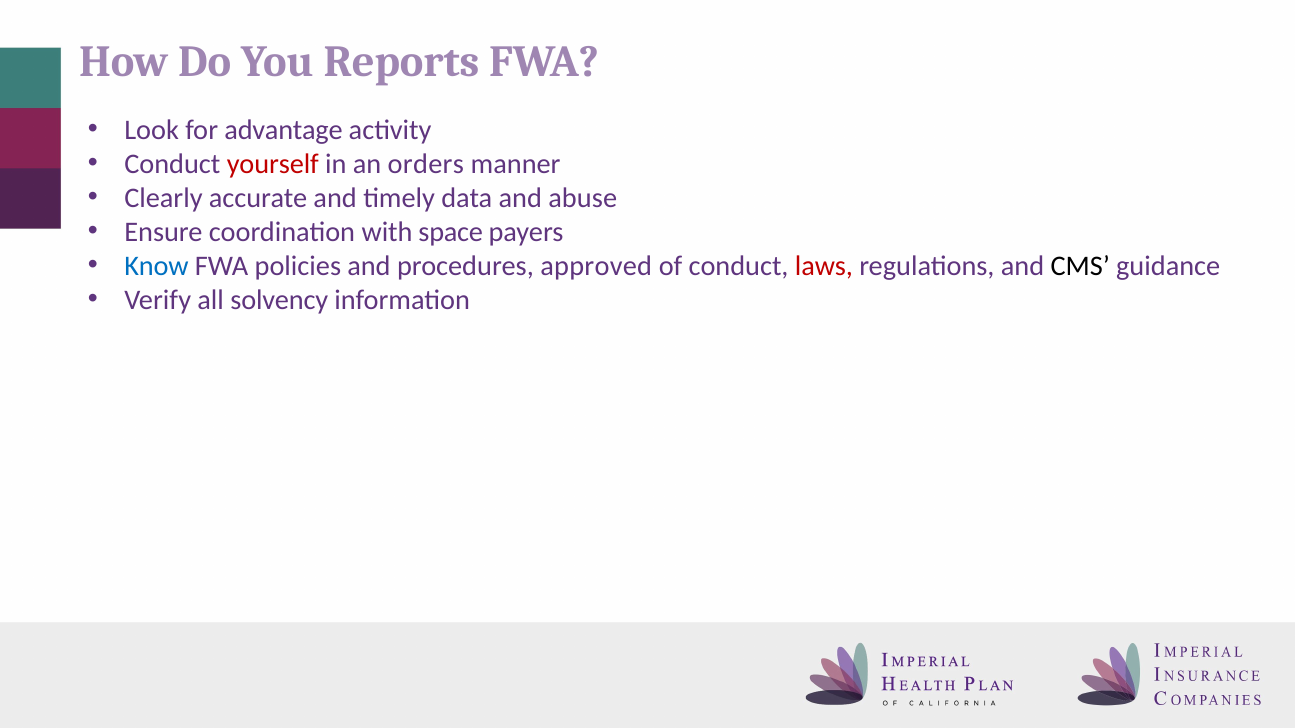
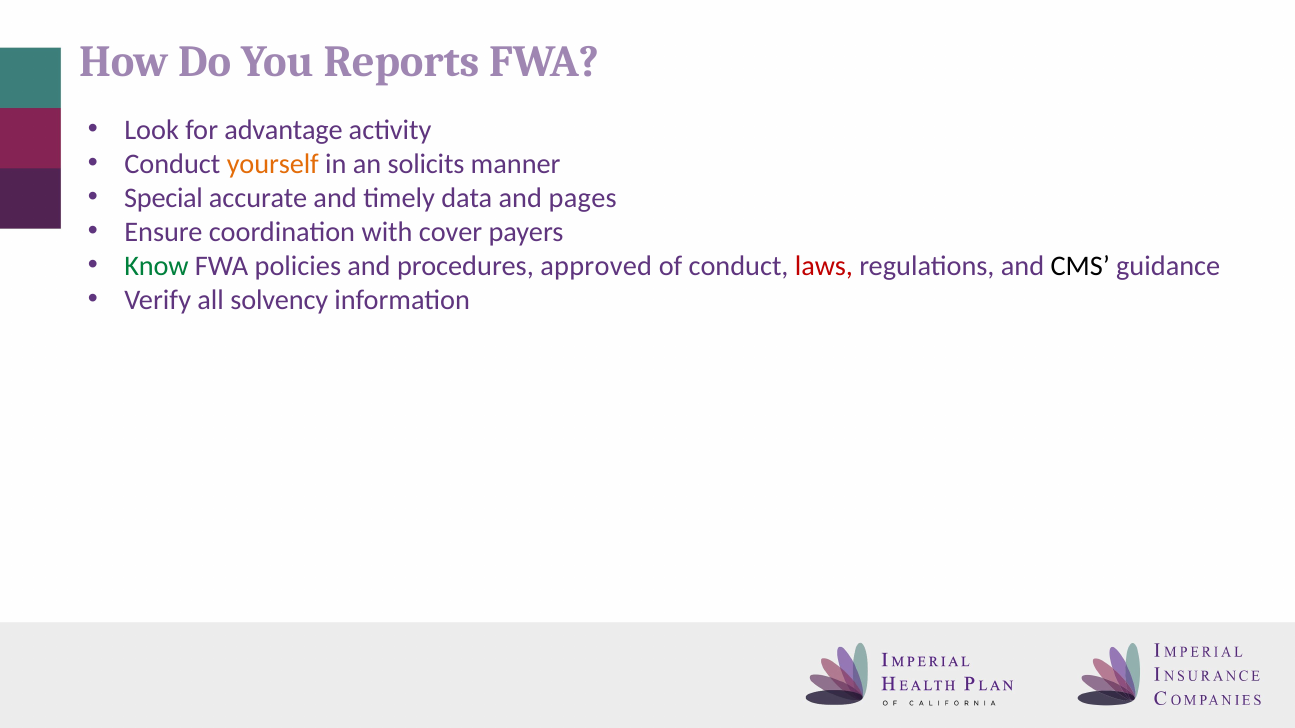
yourself colour: red -> orange
orders: orders -> solicits
Clearly: Clearly -> Special
abuse: abuse -> pages
space: space -> cover
Know colour: blue -> green
